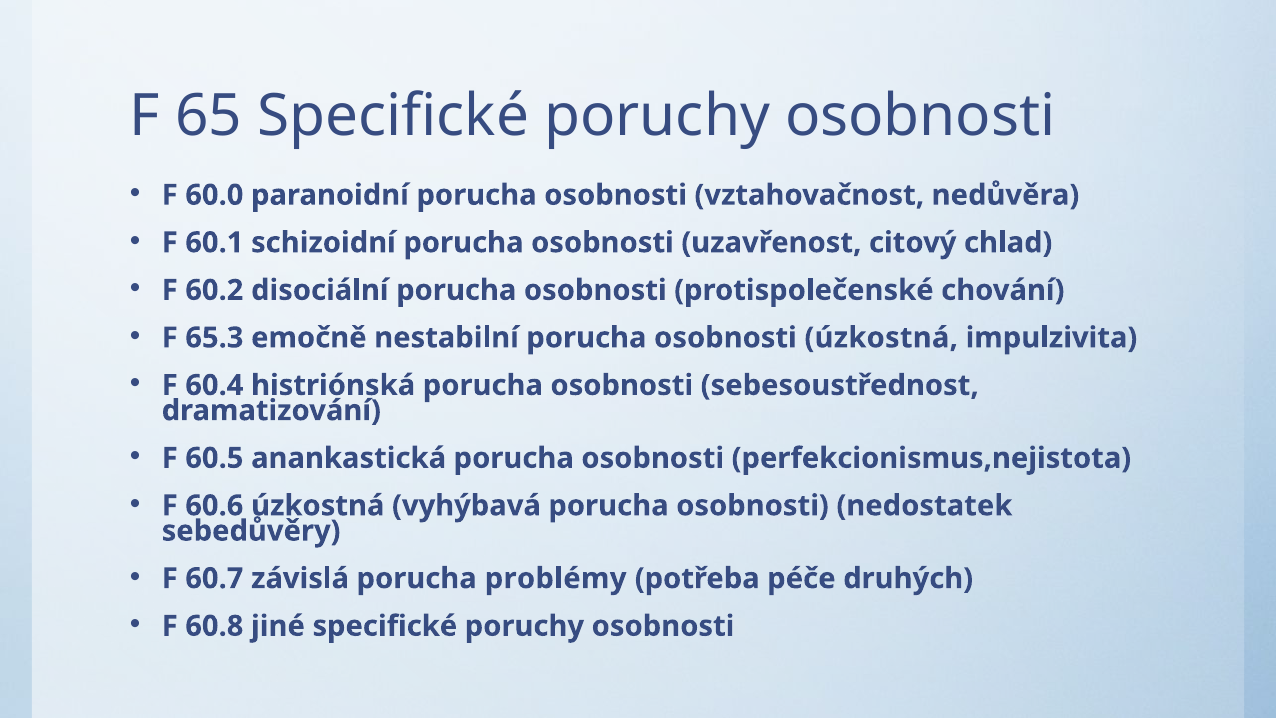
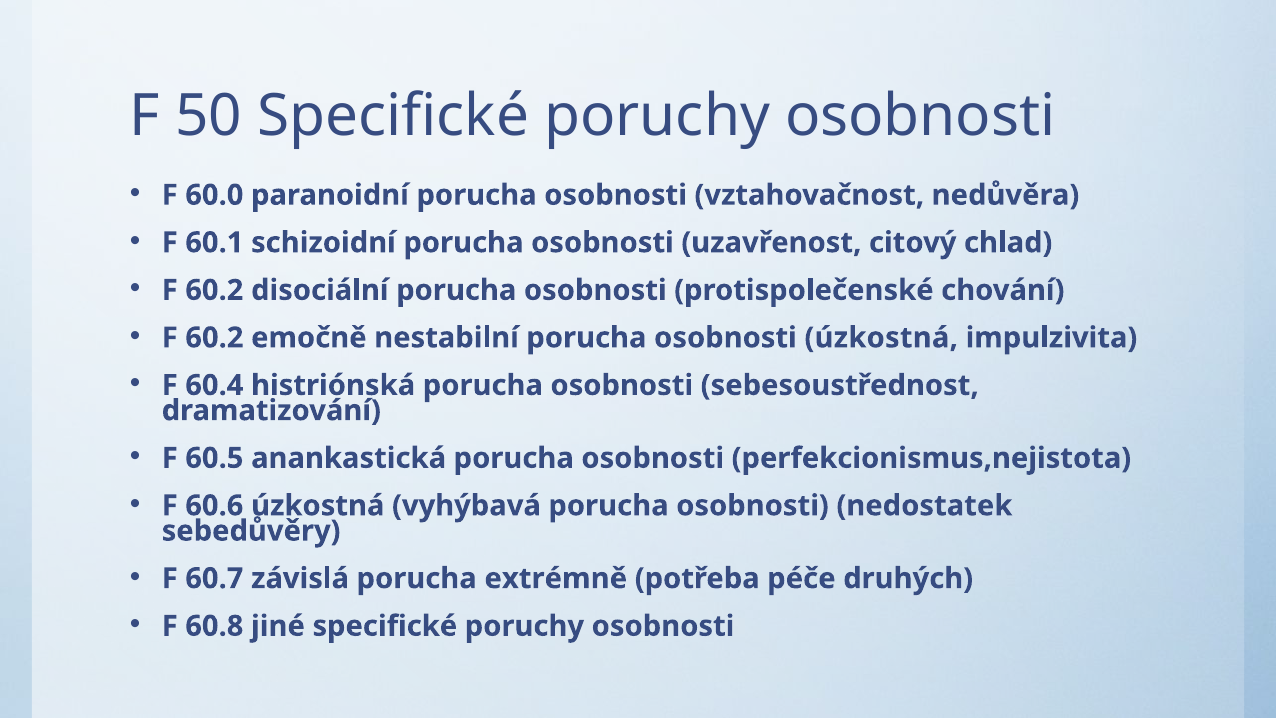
65: 65 -> 50
65.3 at (214, 338): 65.3 -> 60.2
problémy: problémy -> extrémně
